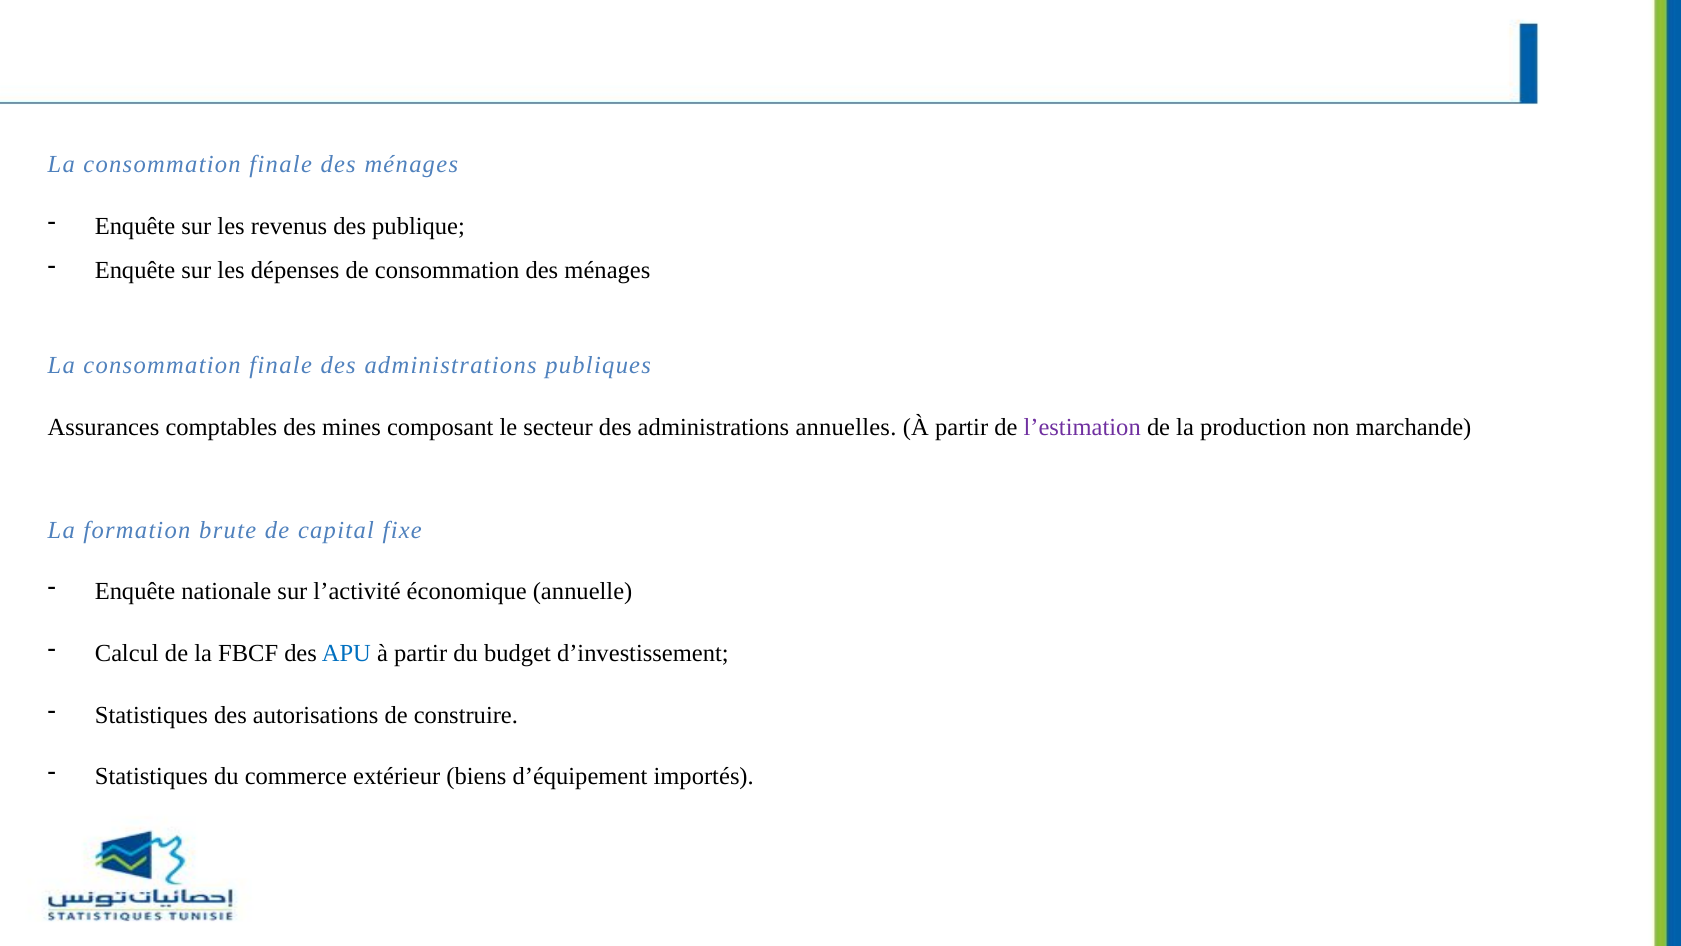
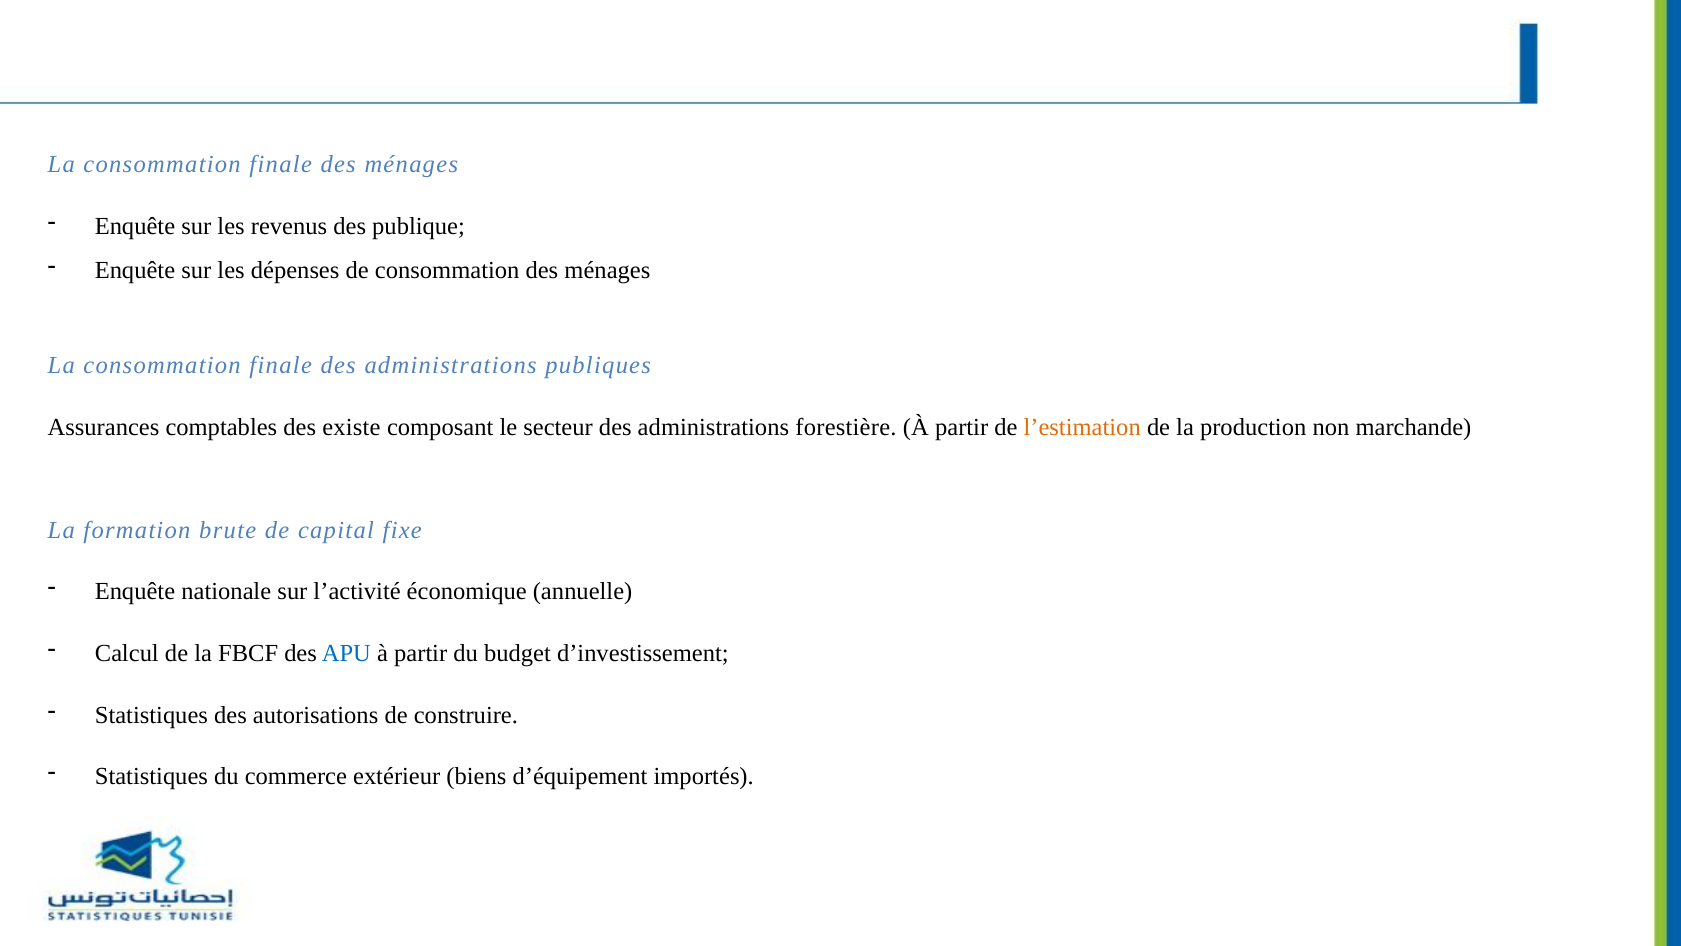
mines: mines -> existe
annuelles: annuelles -> forestière
l’estimation colour: purple -> orange
